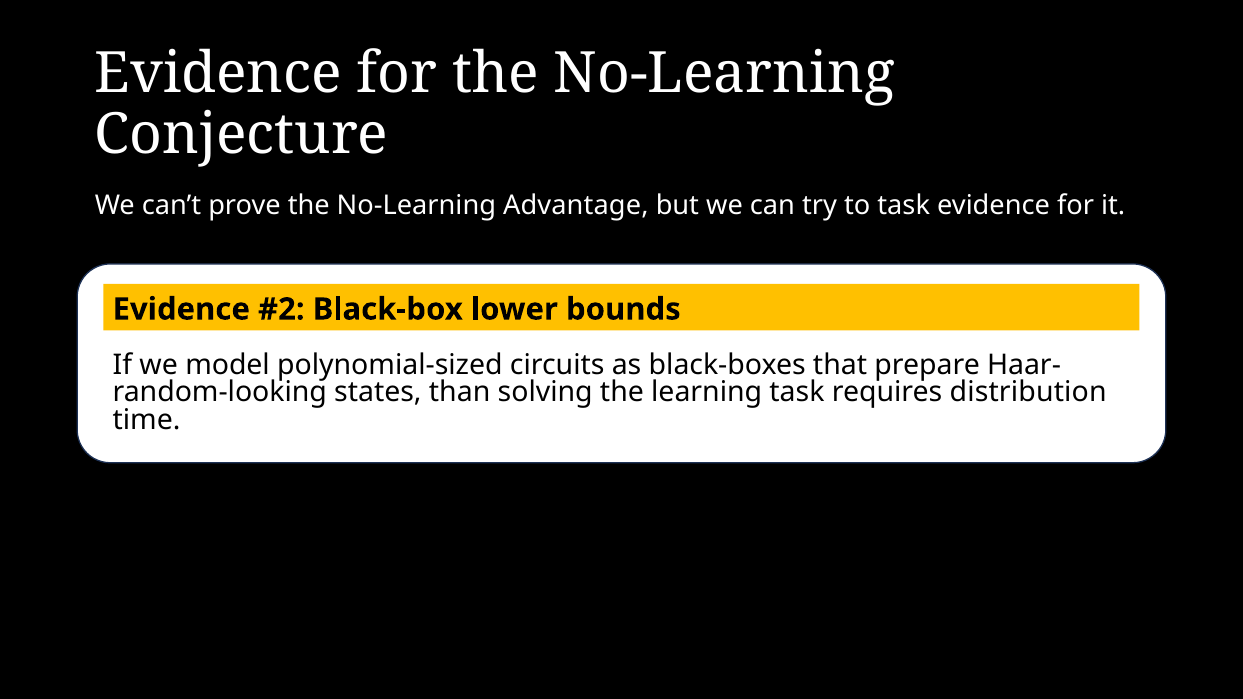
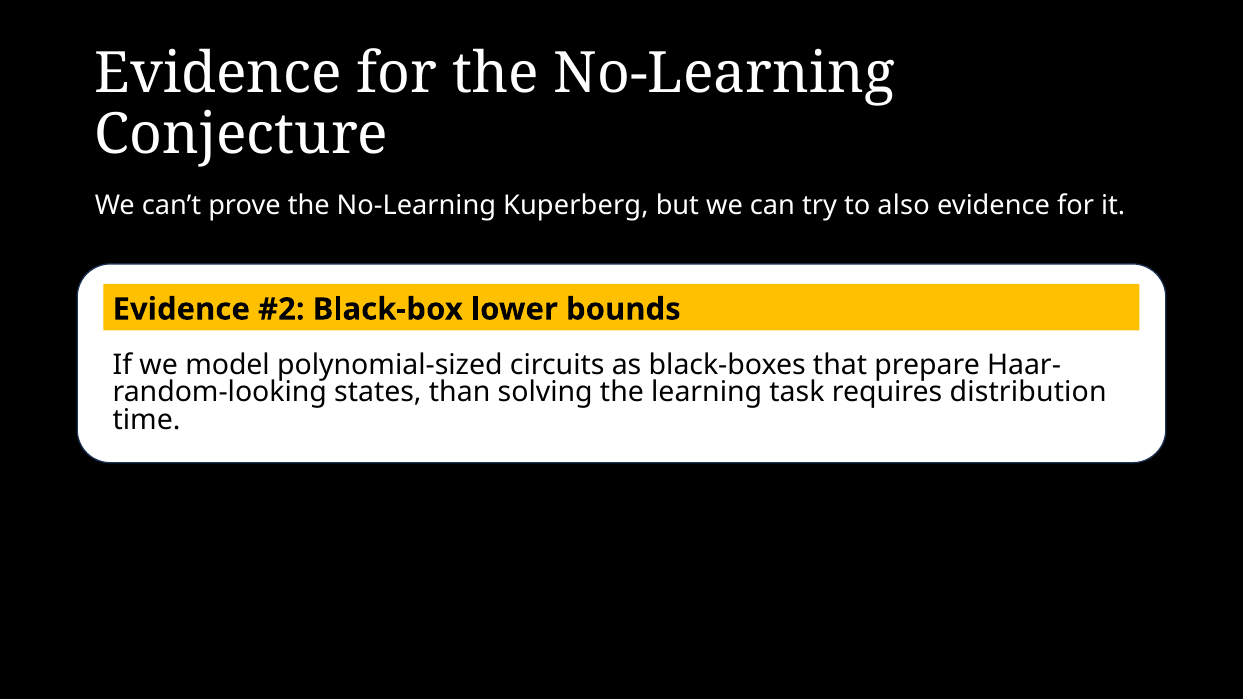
Advantage: Advantage -> Kuperberg
to task: task -> also
